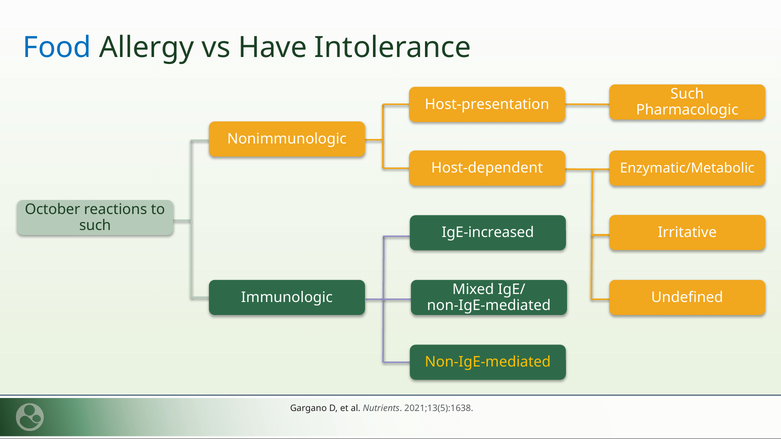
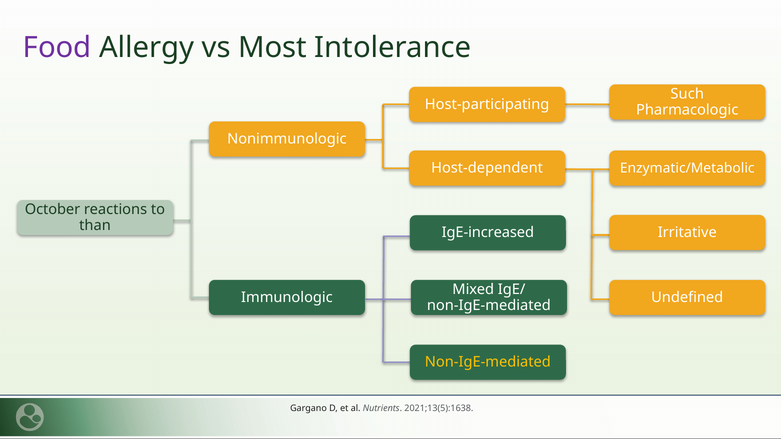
Food colour: blue -> purple
Have: Have -> Most
Host-presentation: Host-presentation -> Host-participating
such at (95, 225): such -> than
